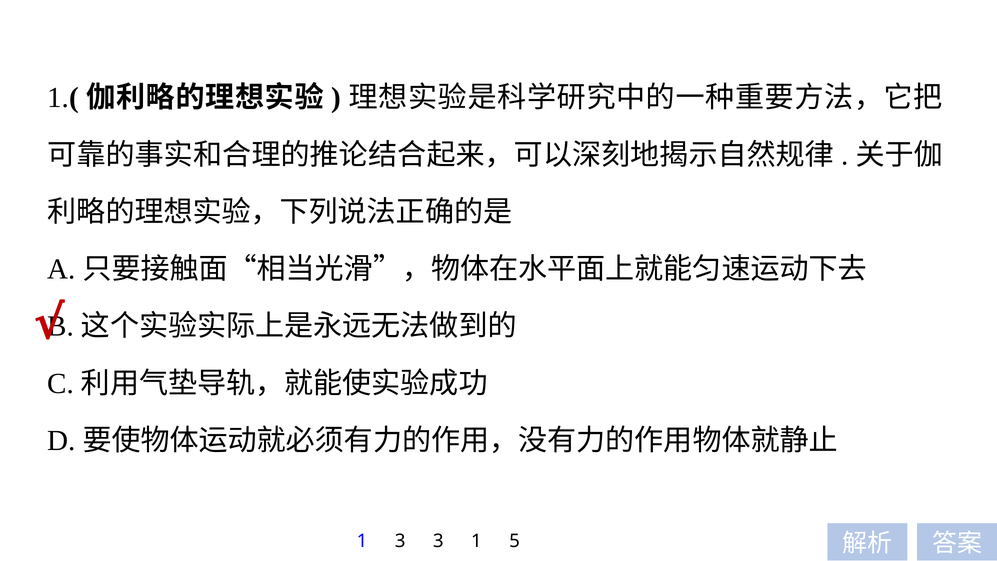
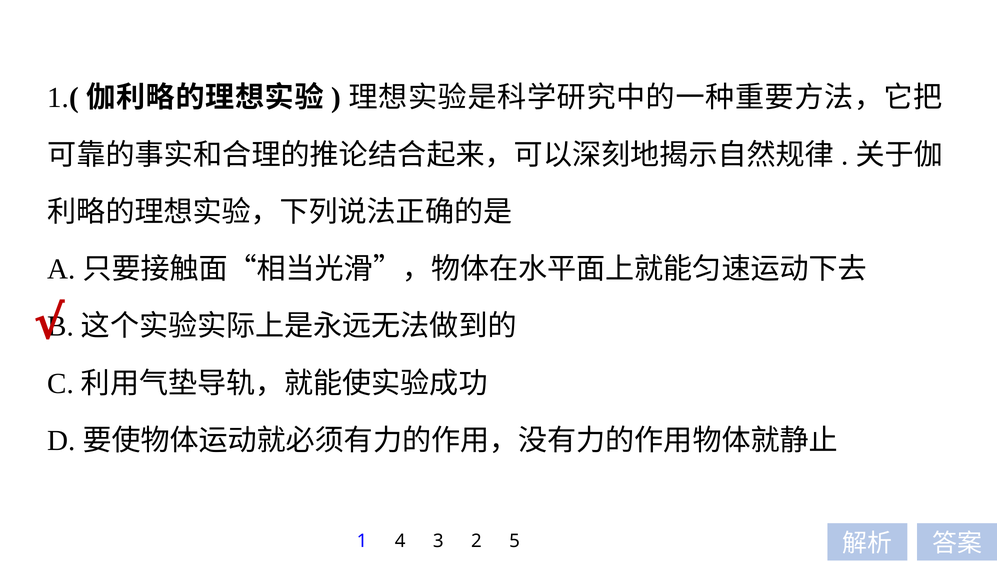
1 3: 3 -> 4
3 1: 1 -> 2
